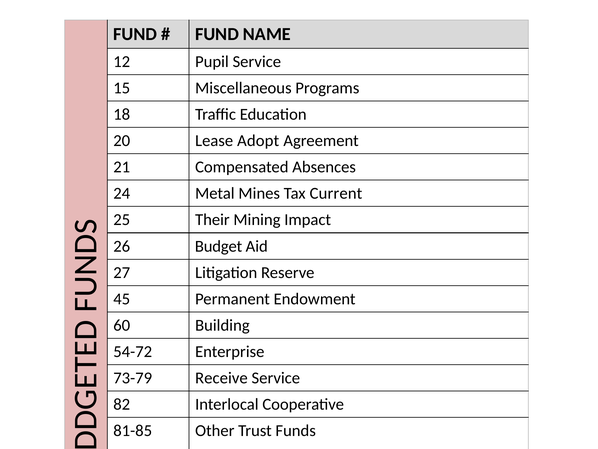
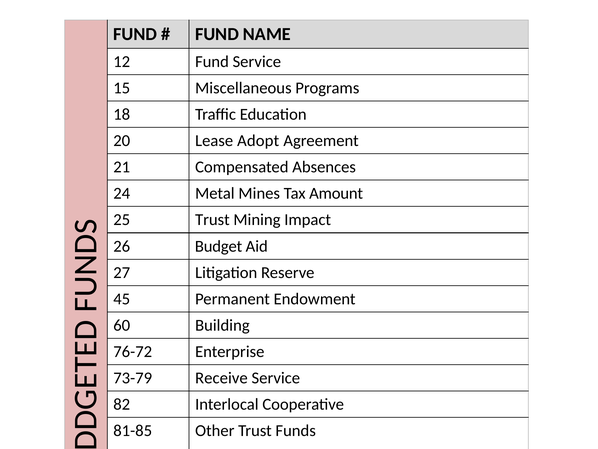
12 Pupil: Pupil -> Fund
Current: Current -> Amount
25 Their: Their -> Trust
54-72: 54-72 -> 76-72
